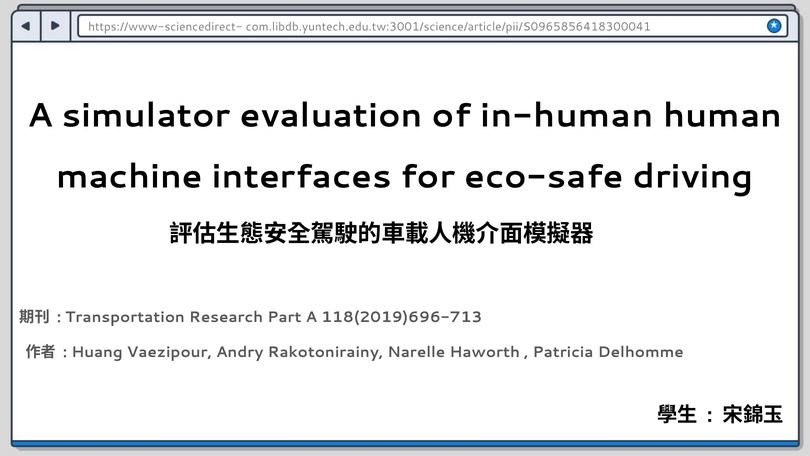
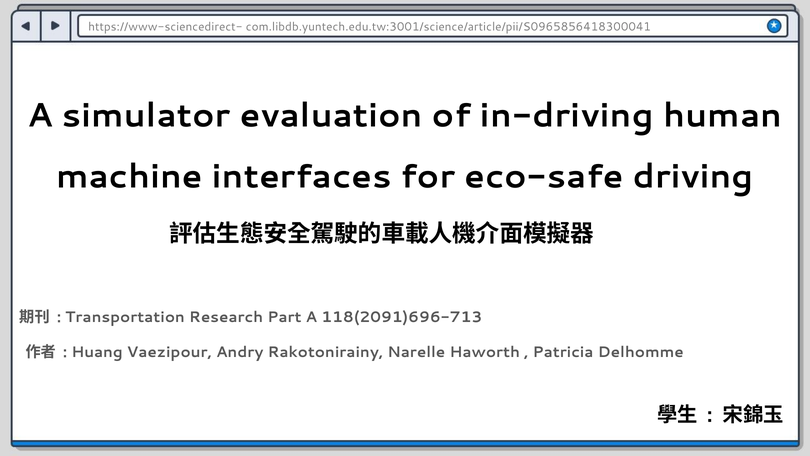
in-human: in-human -> in-driving
118(2019)696-713: 118(2019)696-713 -> 118(2091)696-713
